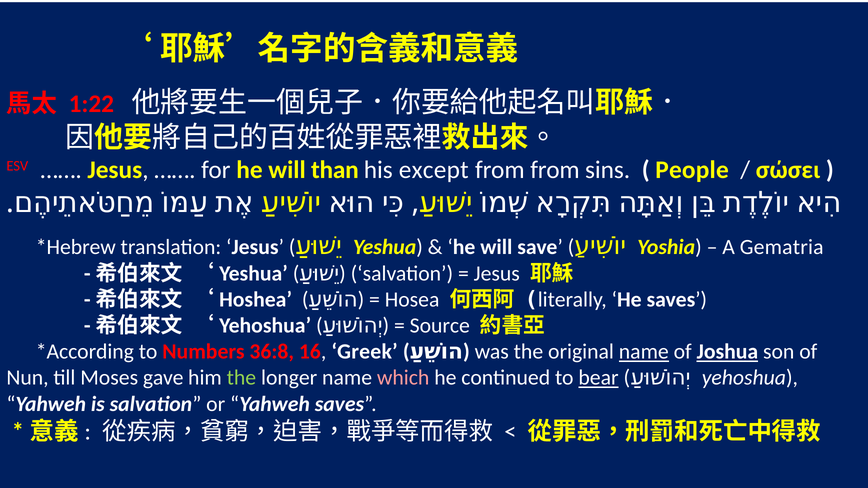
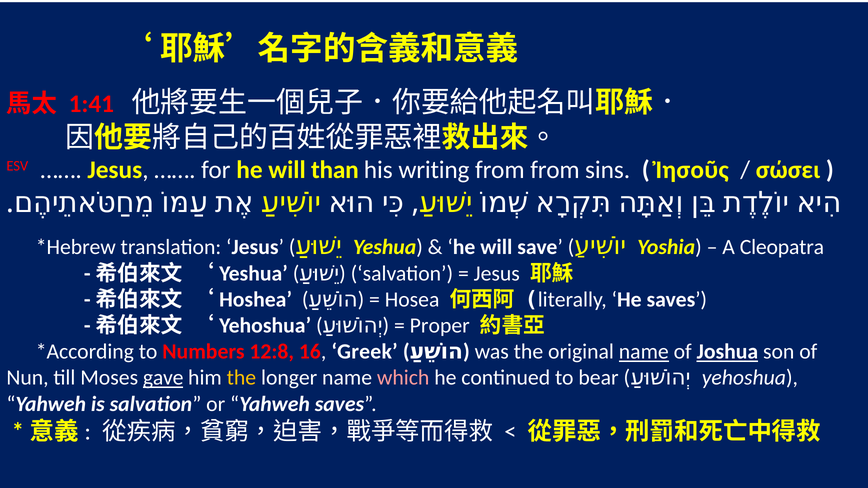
1:22: 1:22 -> 1:41
except: except -> writing
People: People -> Ἰησοῦς
Gematria: Gematria -> Cleopatra
Source: Source -> Proper
36:8: 36:8 -> 12:8
gave underline: none -> present
the at (241, 378) colour: light green -> yellow
bear underline: present -> none
